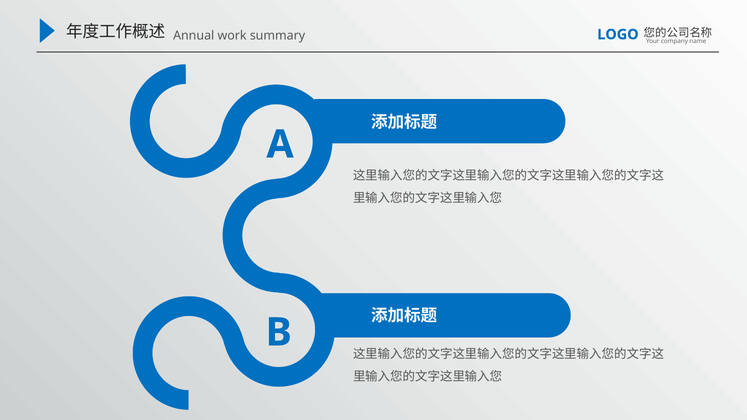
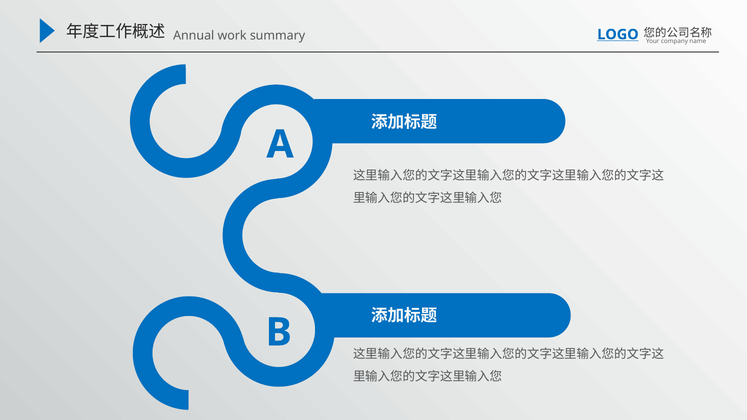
LOGO underline: none -> present
